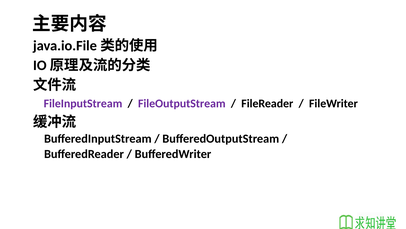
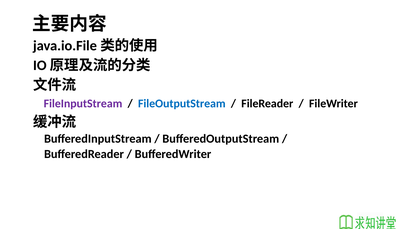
FileOutputStream colour: purple -> blue
